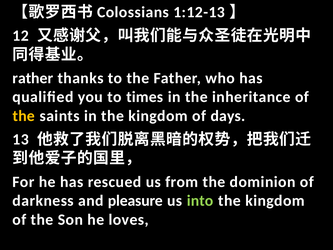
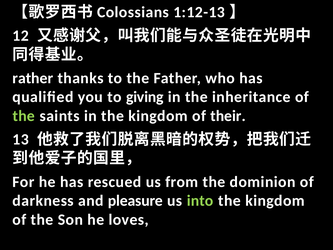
times: times -> giving
the at (24, 116) colour: yellow -> light green
days: days -> their
